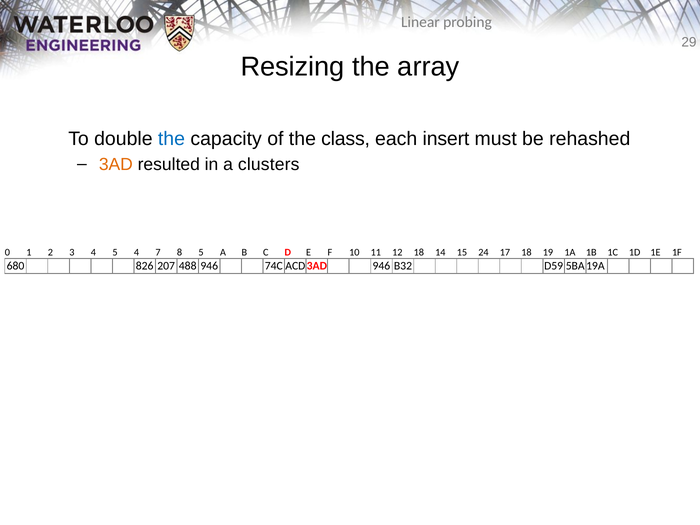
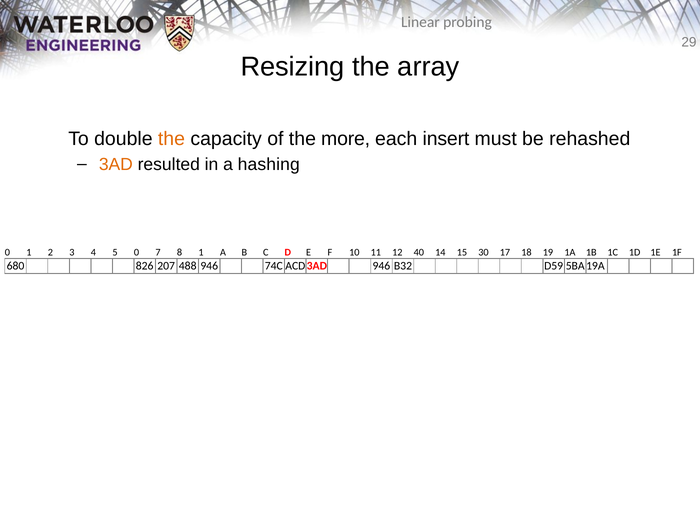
the at (171, 139) colour: blue -> orange
class: class -> more
clusters: clusters -> hashing
5 4: 4 -> 0
8 5: 5 -> 1
12 18: 18 -> 40
24: 24 -> 30
